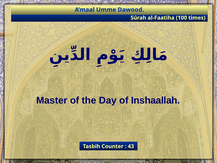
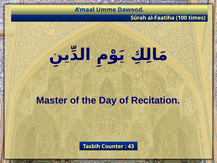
Inshaallah: Inshaallah -> Recitation
